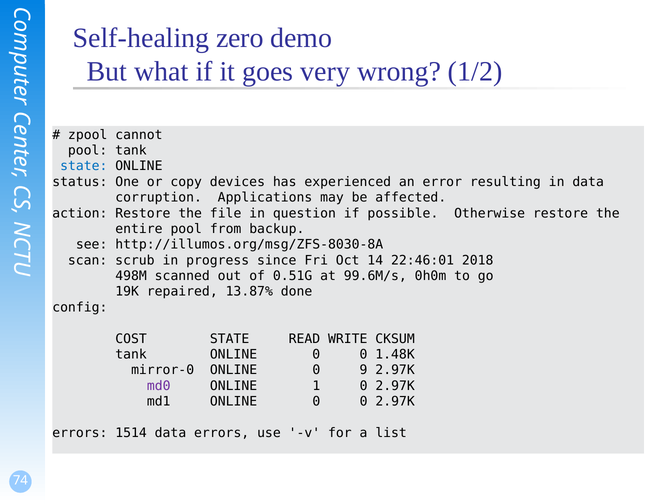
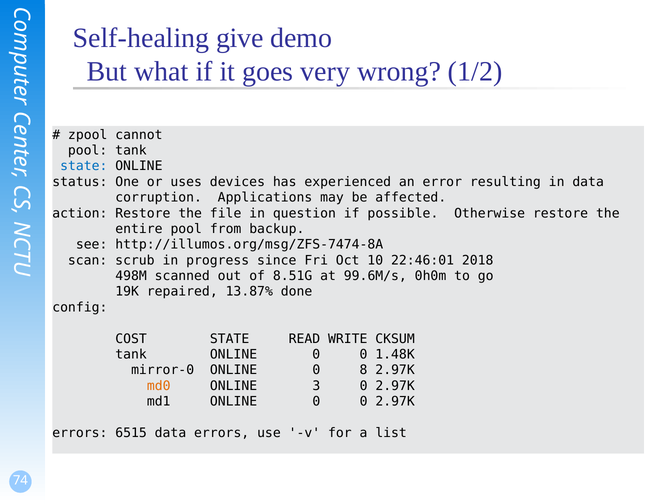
zero: zero -> give
copy: copy -> uses
http://illumos.org/msg/ZFS-8030-8A: http://illumos.org/msg/ZFS-8030-8A -> http://illumos.org/msg/ZFS-7474-8A
14: 14 -> 10
0.51G: 0.51G -> 8.51G
9: 9 -> 8
md0 colour: purple -> orange
1: 1 -> 3
1514: 1514 -> 6515
